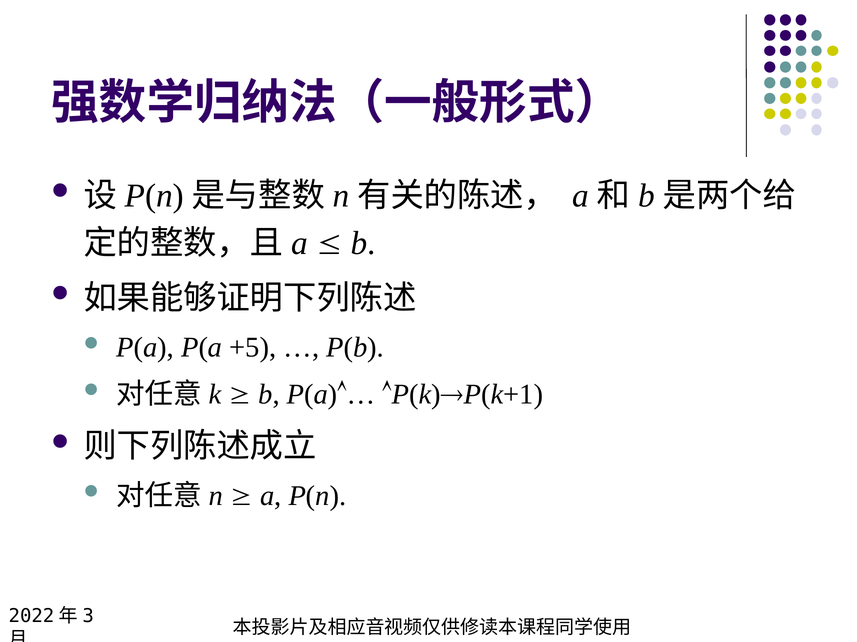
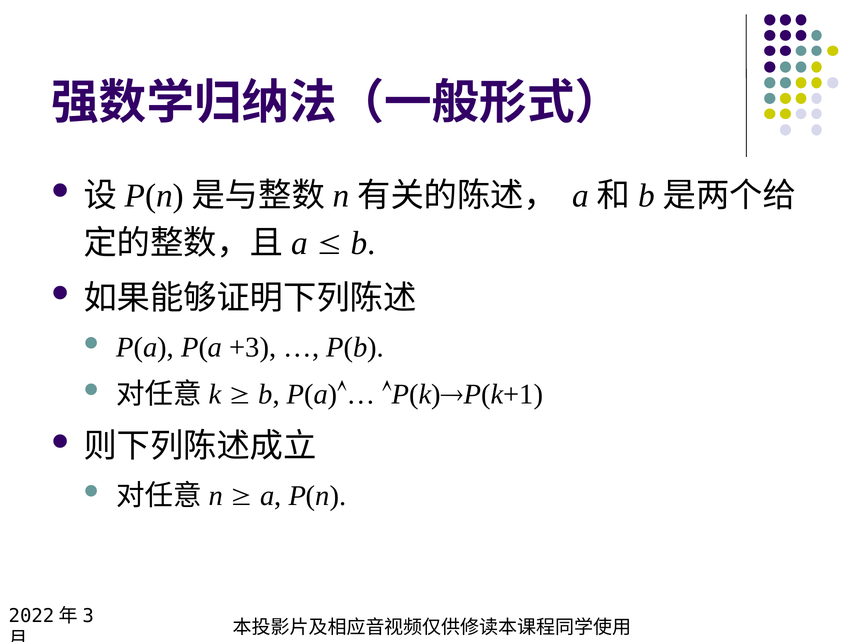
+5: +5 -> +3
